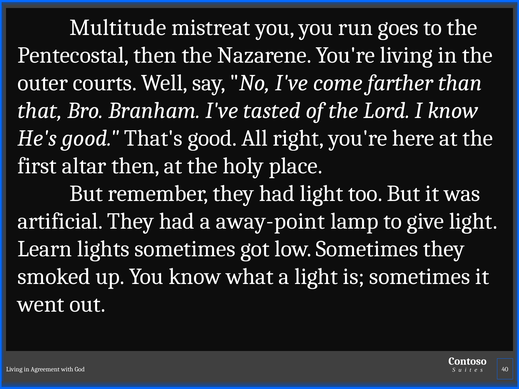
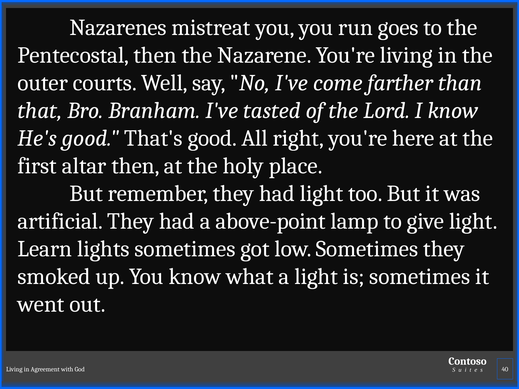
Multitude: Multitude -> Nazarenes
away-point: away-point -> above-point
